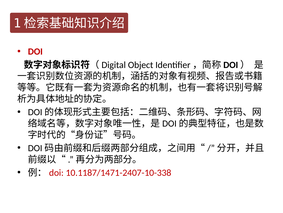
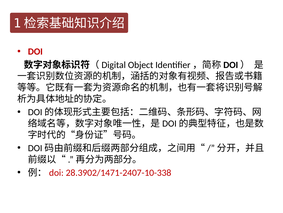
10.1187/1471-2407-10-338: 10.1187/1471-2407-10-338 -> 28.3902/1471-2407-10-338
